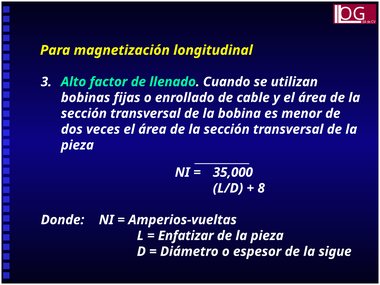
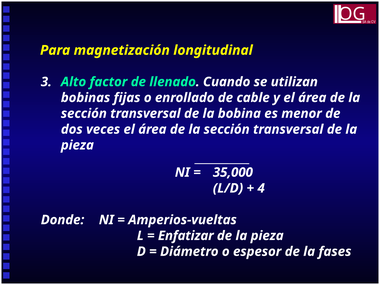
8: 8 -> 4
sigue: sigue -> fases
